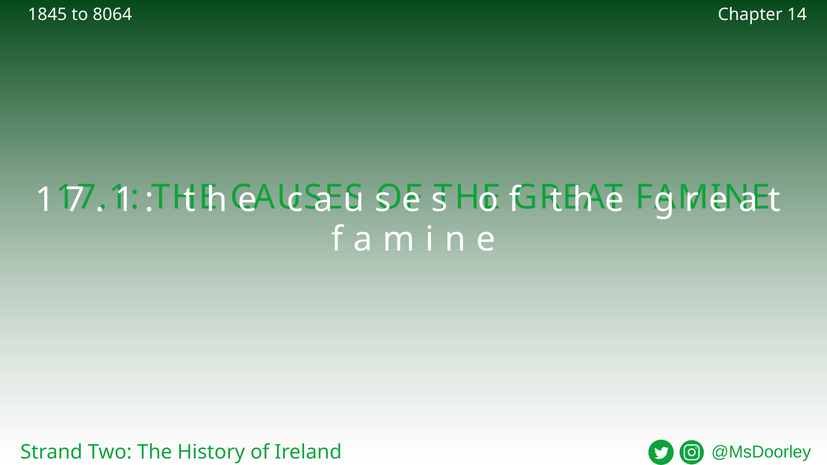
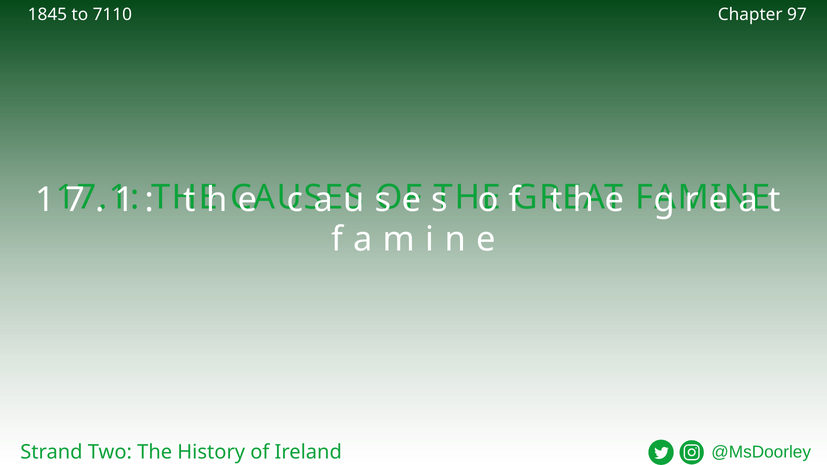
8064: 8064 -> 7110
14: 14 -> 97
